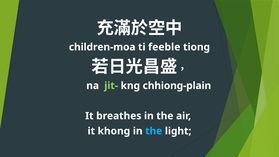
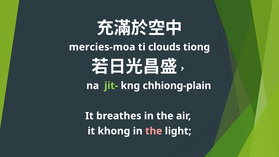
children-moa: children-moa -> mercies-moa
feeble: feeble -> clouds
the at (154, 131) colour: light blue -> pink
